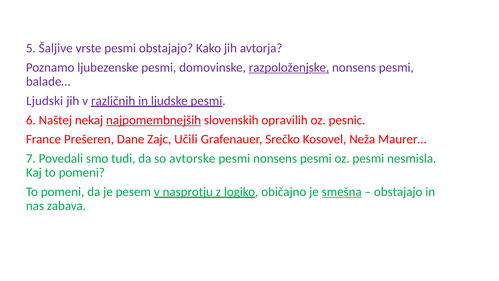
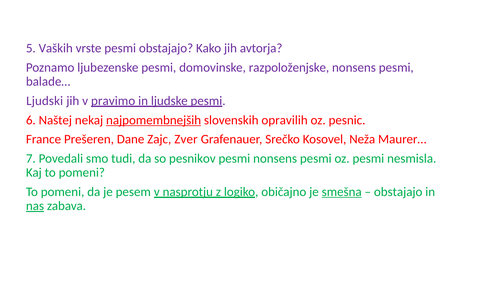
Šaljive: Šaljive -> Vaških
razpoloženjske underline: present -> none
različnih: različnih -> pravimo
Učili: Učili -> Zver
avtorske: avtorske -> pesnikov
nas underline: none -> present
